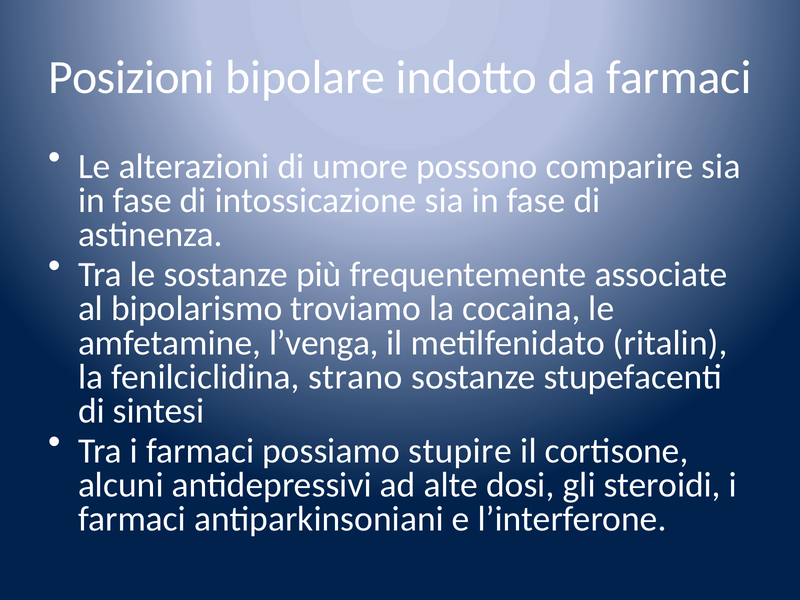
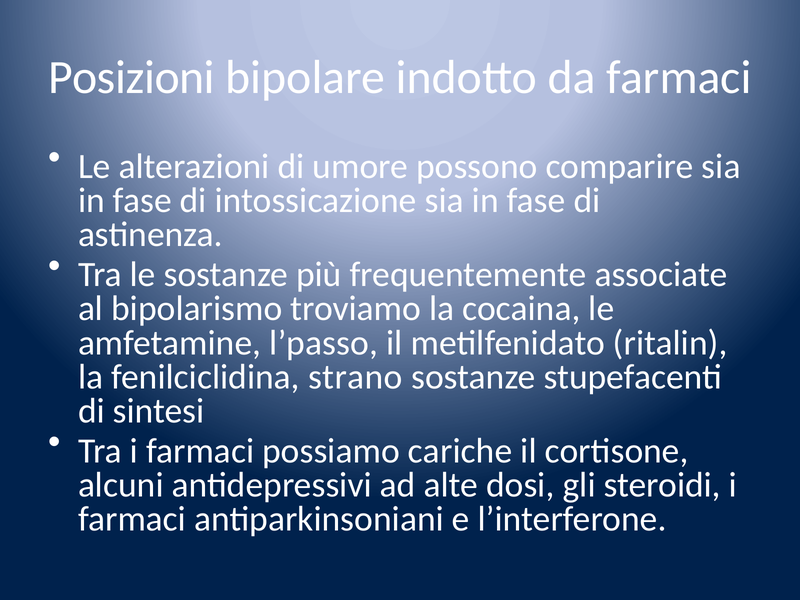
l’venga: l’venga -> l’passo
stupire: stupire -> cariche
